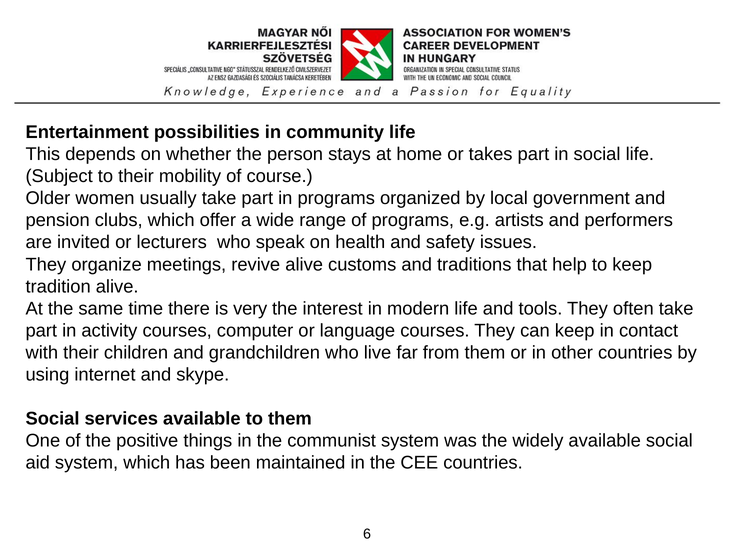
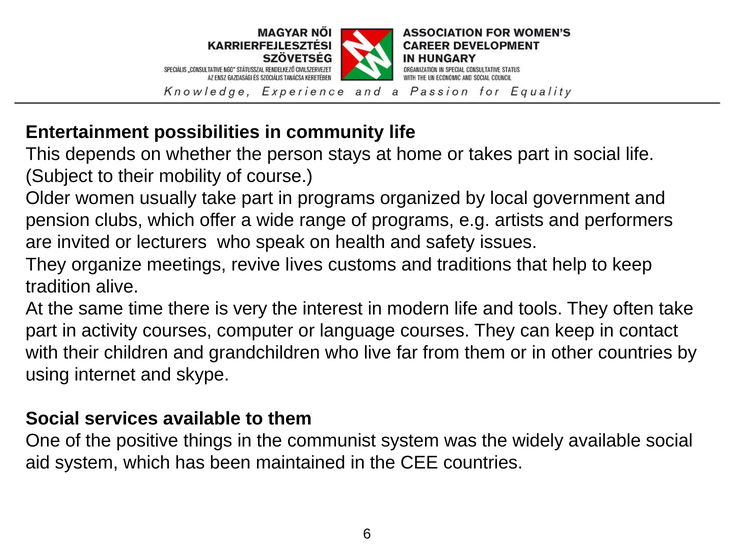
revive alive: alive -> lives
